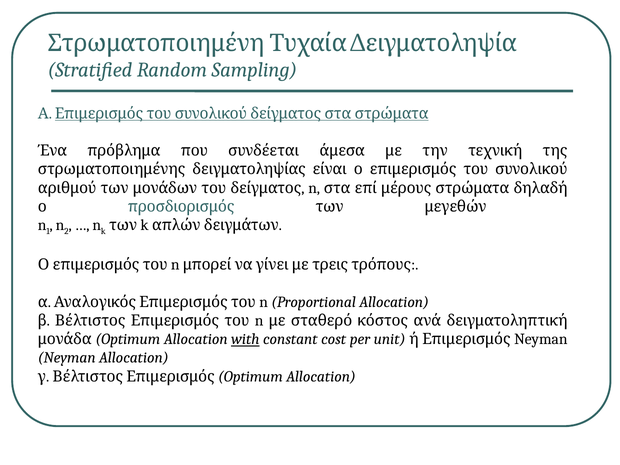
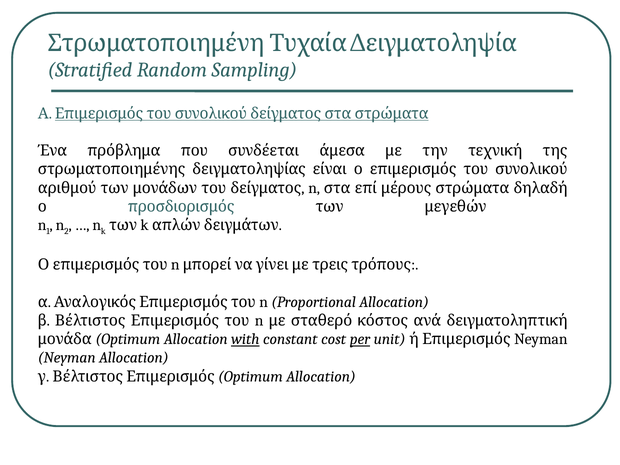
per underline: none -> present
